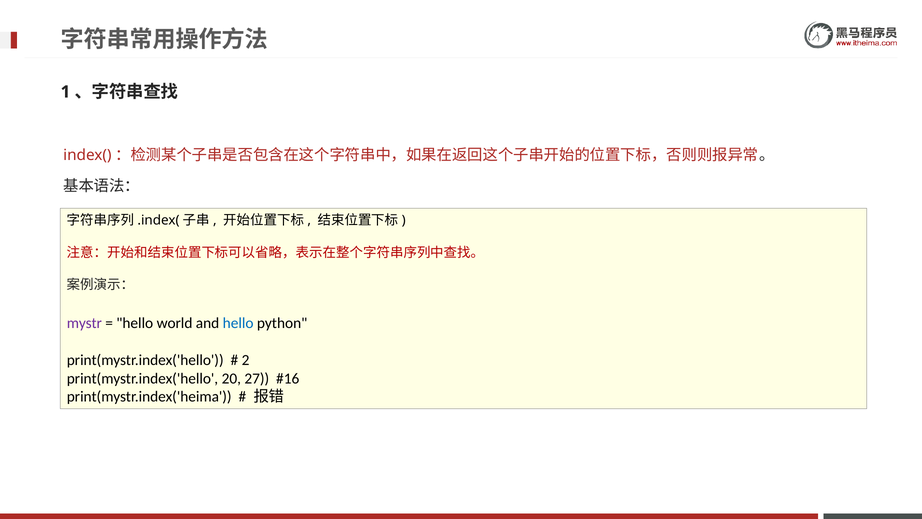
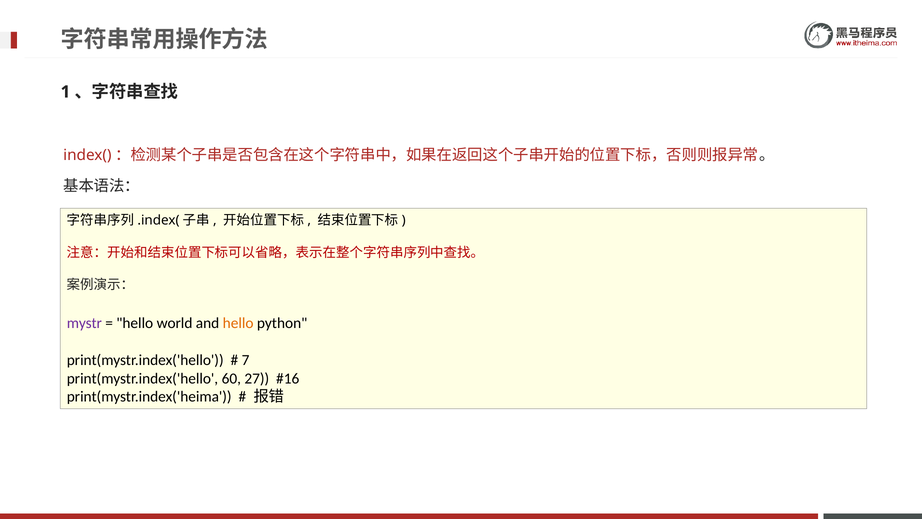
hello at (238, 323) colour: blue -> orange
2: 2 -> 7
20: 20 -> 60
